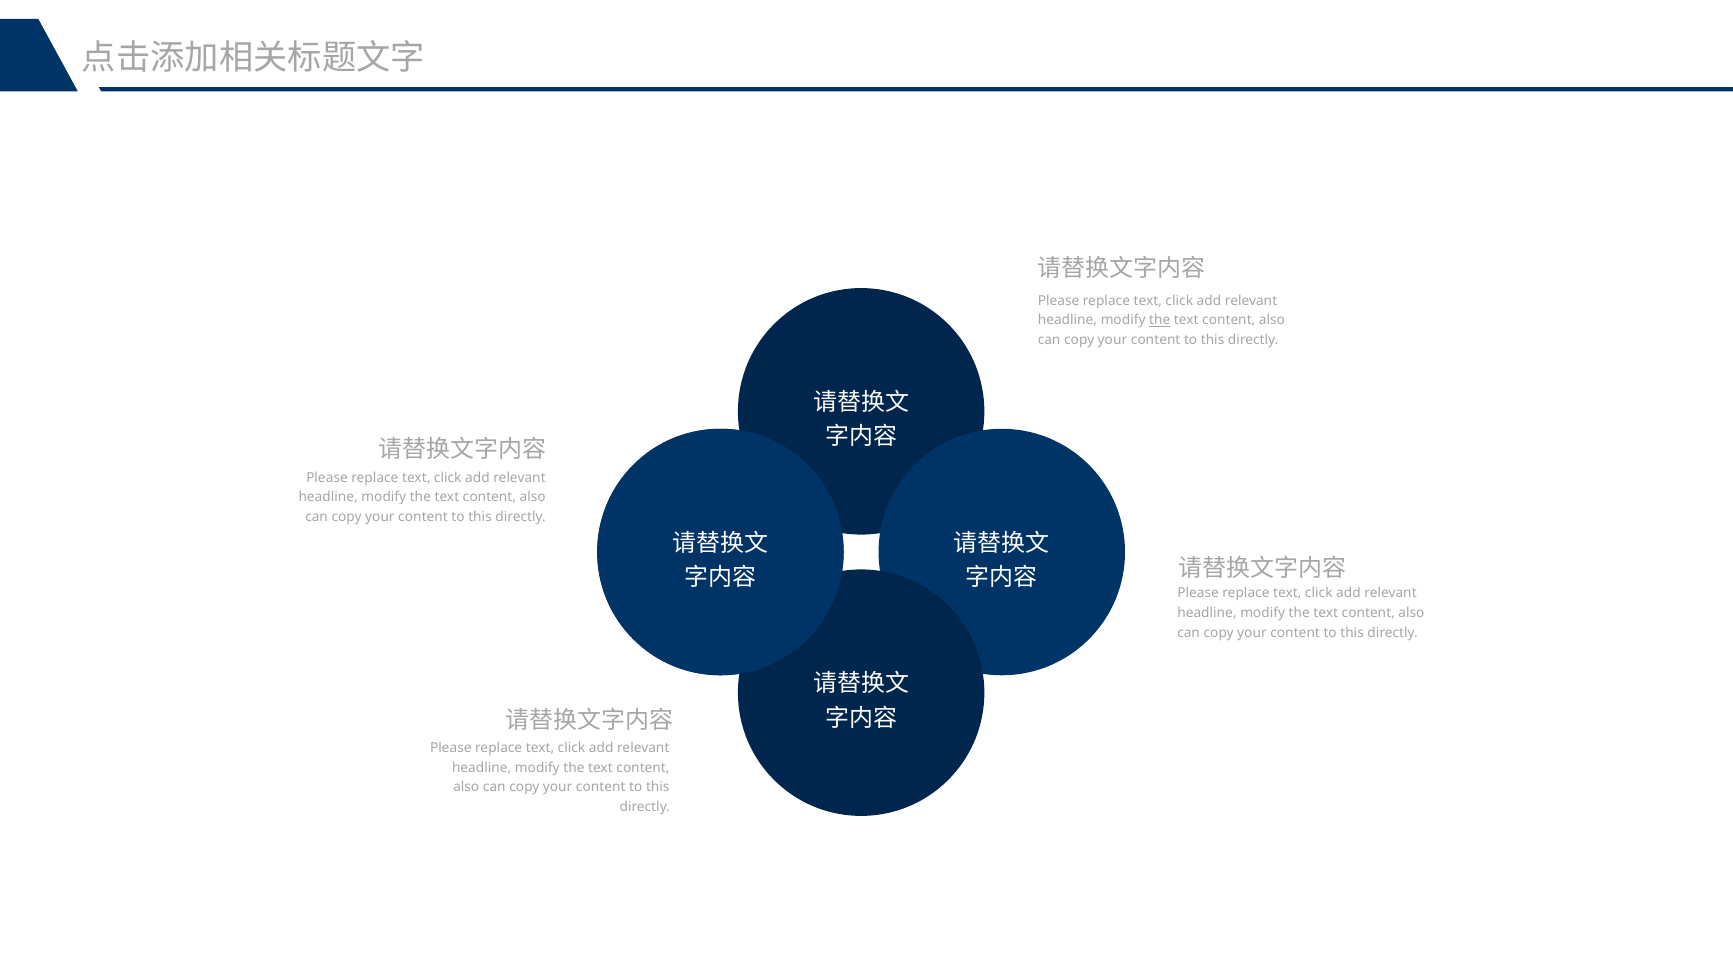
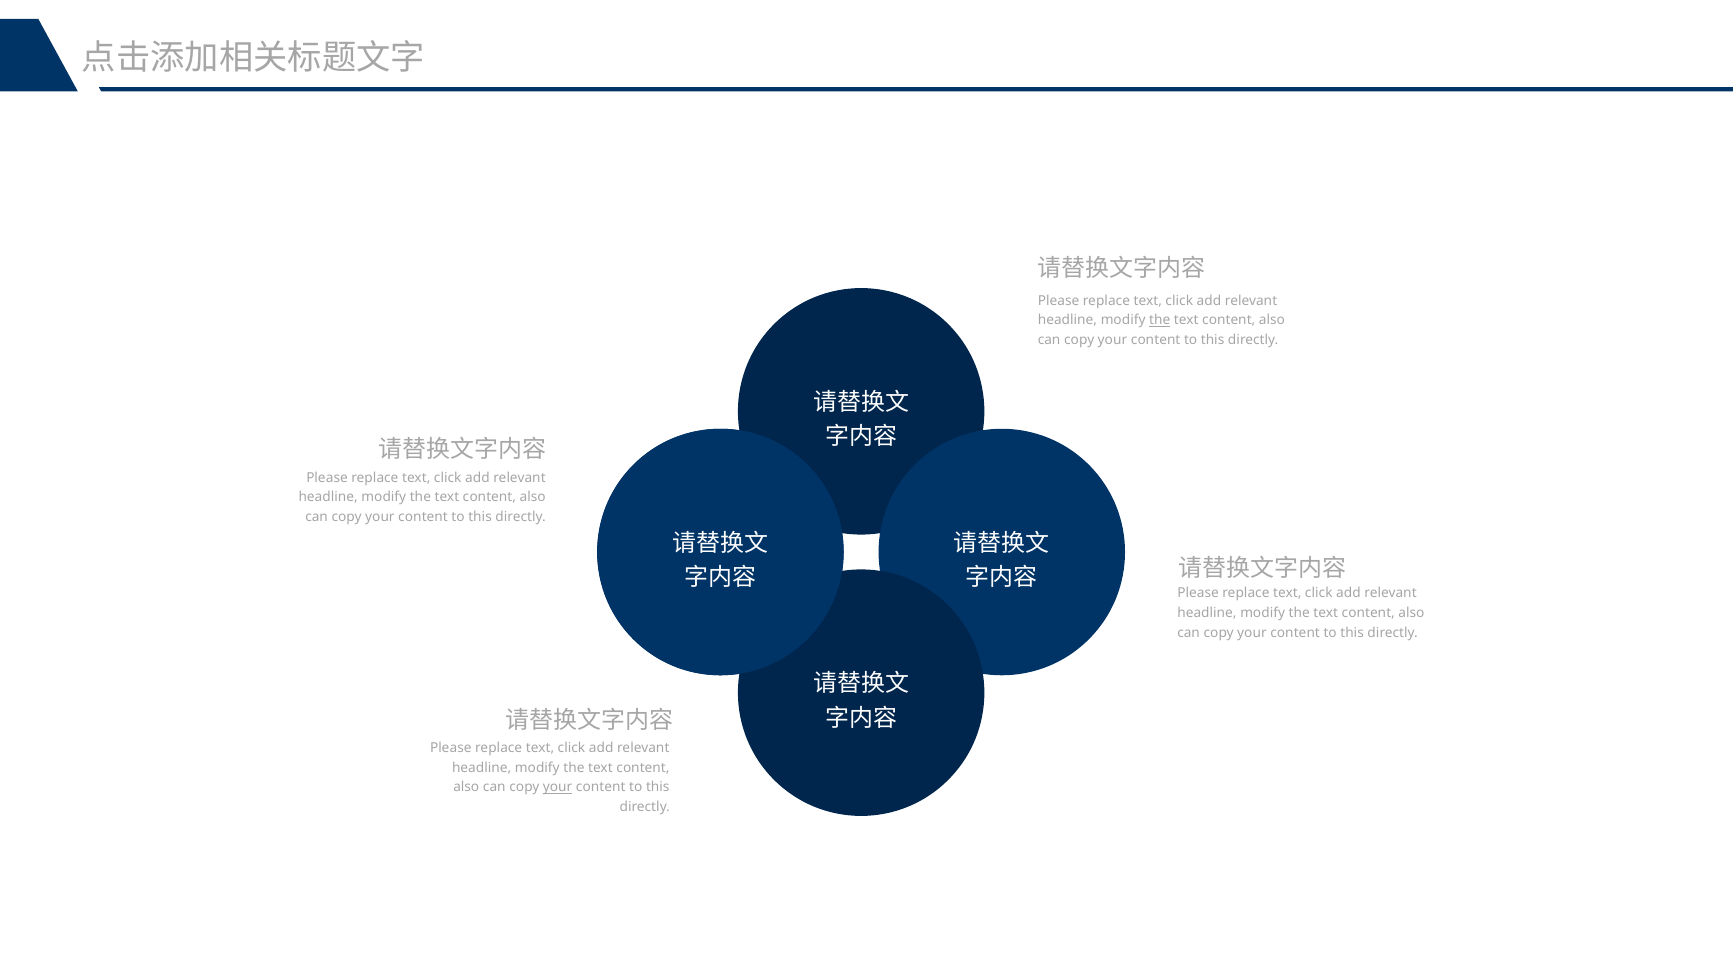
your at (558, 787) underline: none -> present
